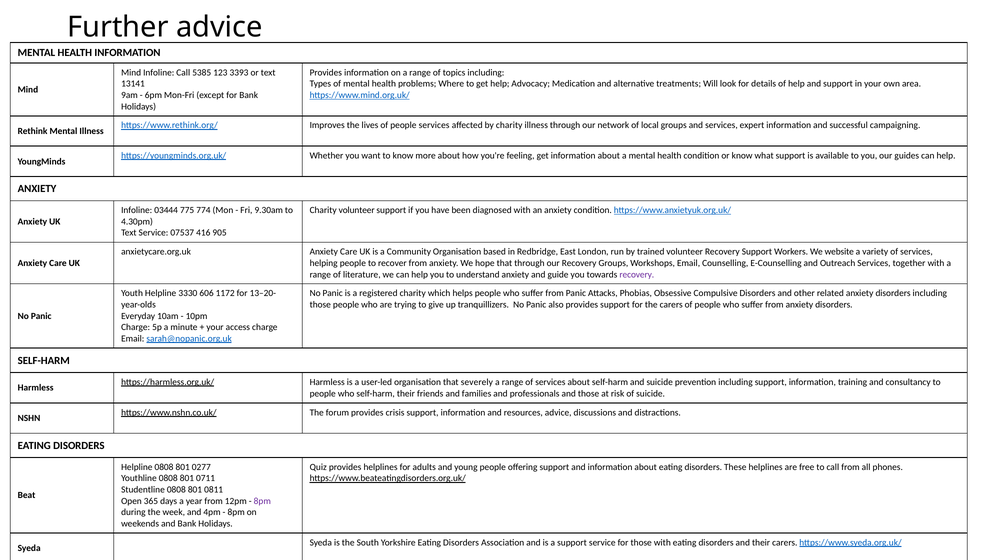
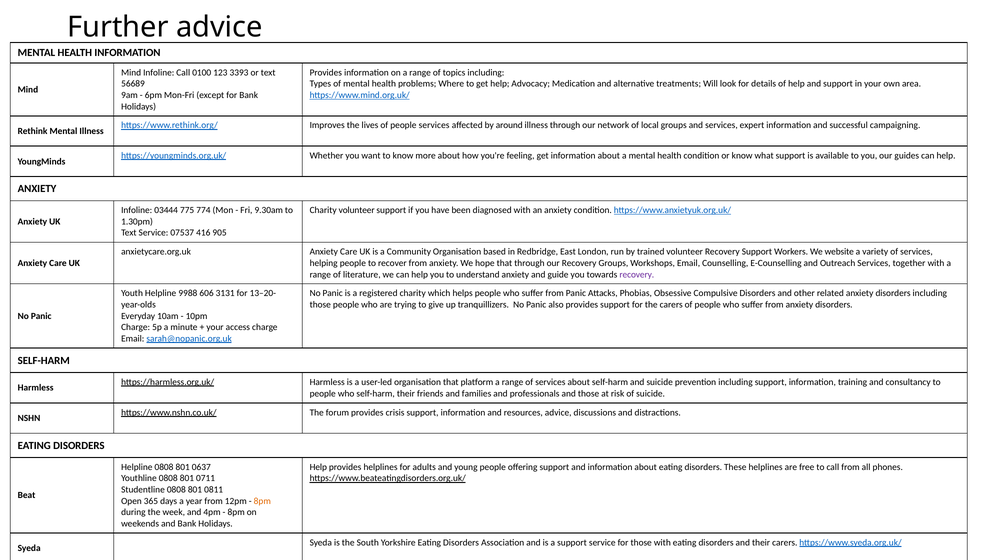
5385: 5385 -> 0100
13141: 13141 -> 56689
by charity: charity -> around
4.30pm: 4.30pm -> 1.30pm
3330: 3330 -> 9988
1172: 1172 -> 3131
severely: severely -> platform
0277: 0277 -> 0637
Quiz at (318, 467): Quiz -> Help
8pm at (262, 501) colour: purple -> orange
